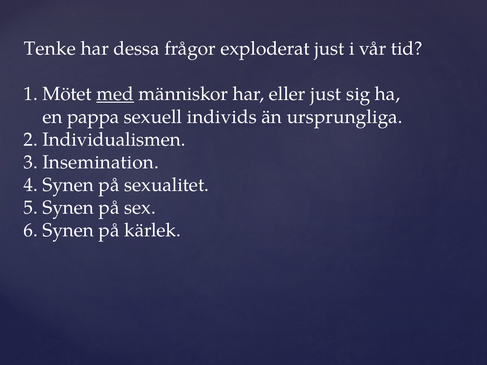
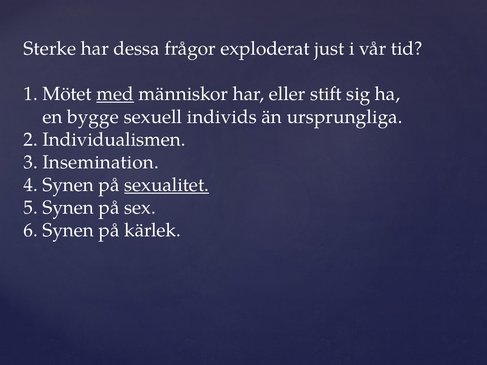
Tenke: Tenke -> Sterke
eller just: just -> stift
pappa: pappa -> bygge
sexualitet underline: none -> present
